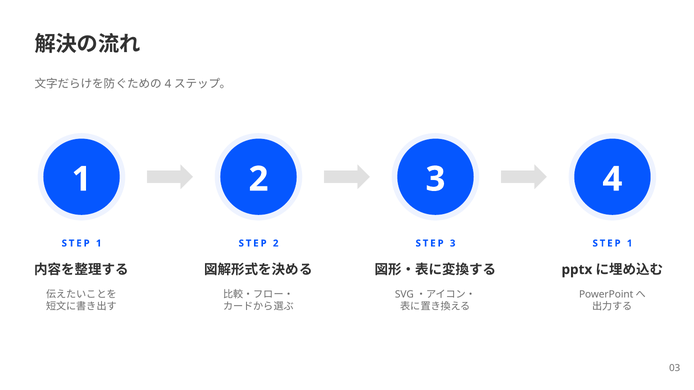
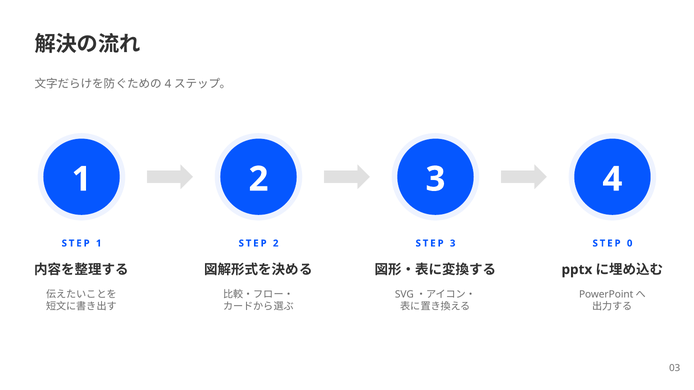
1 at (630, 244): 1 -> 0
